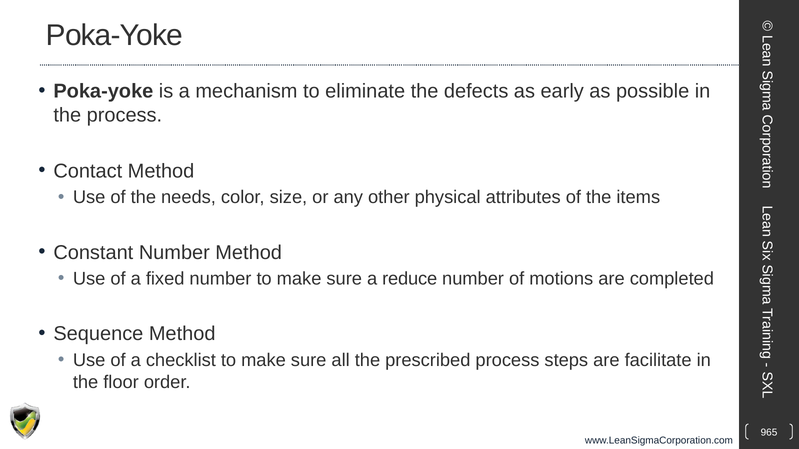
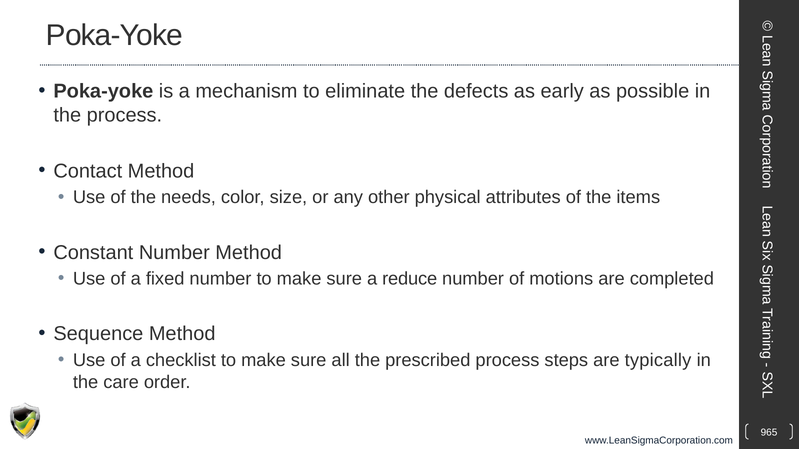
facilitate: facilitate -> typically
floor: floor -> care
